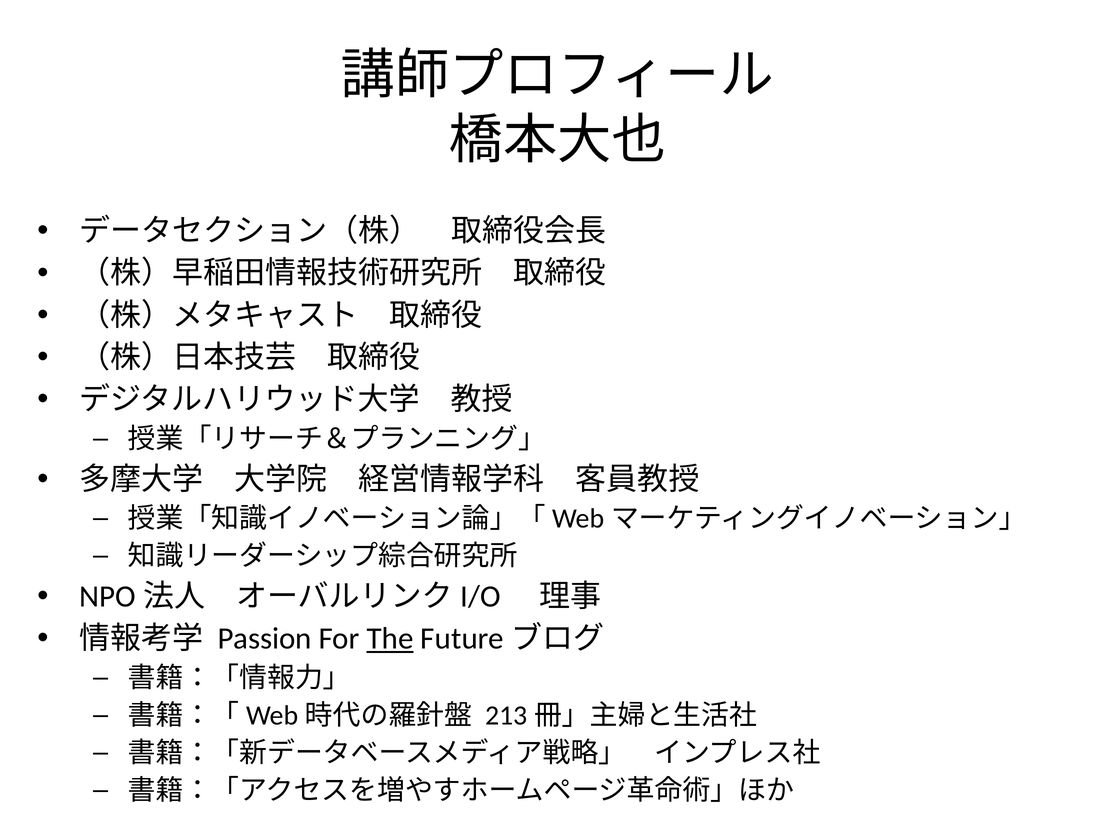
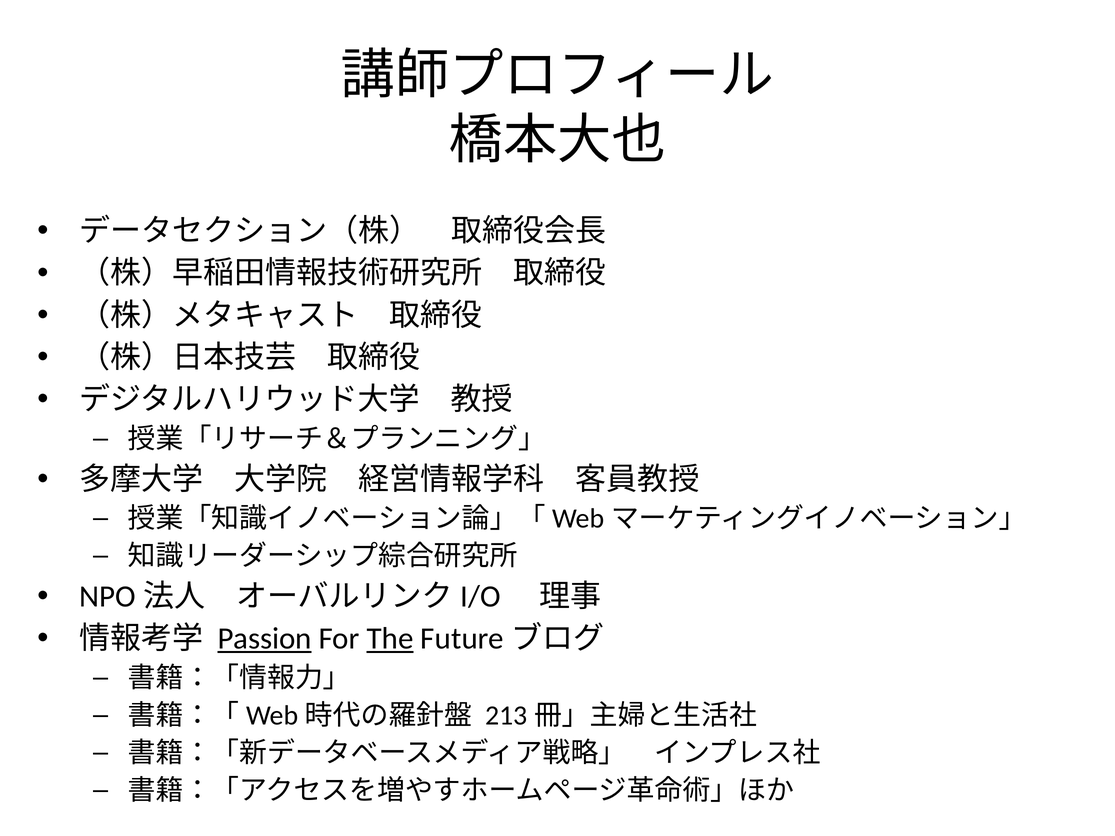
Passion underline: none -> present
